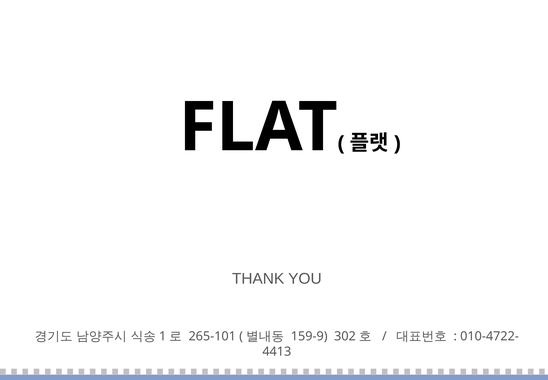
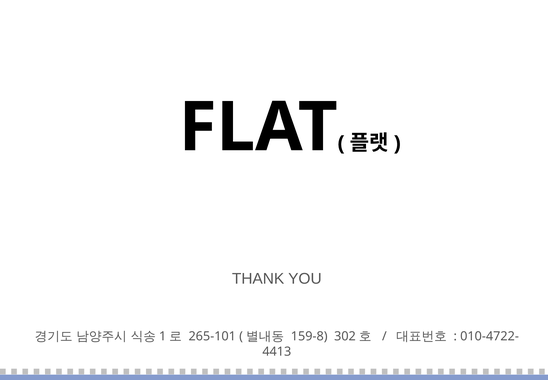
159-9: 159-9 -> 159-8
